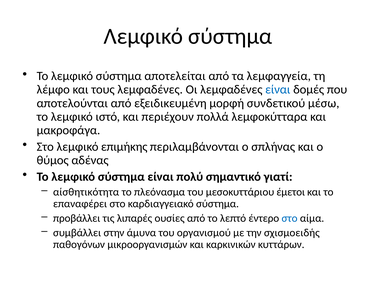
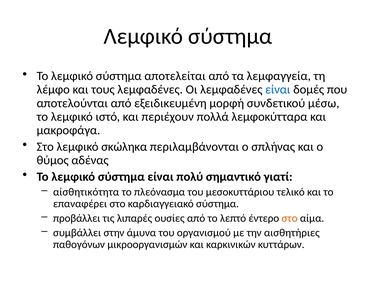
επιμήκης: επιμήκης -> σκώληκα
έμετοι: έμετοι -> τελικό
στο at (290, 218) colour: blue -> orange
σχισμοειδής: σχισμοειδής -> αισθητήριες
